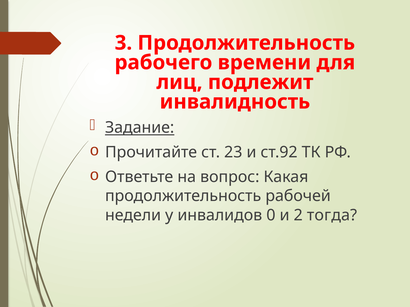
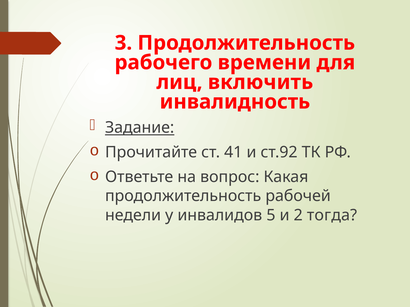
подлежит: подлежит -> включить
23: 23 -> 41
0: 0 -> 5
